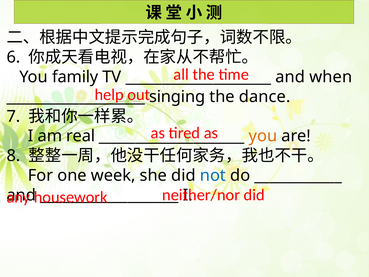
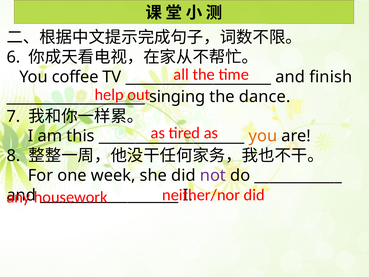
family: family -> coffee
when: when -> finish
real: real -> this
not colour: blue -> purple
